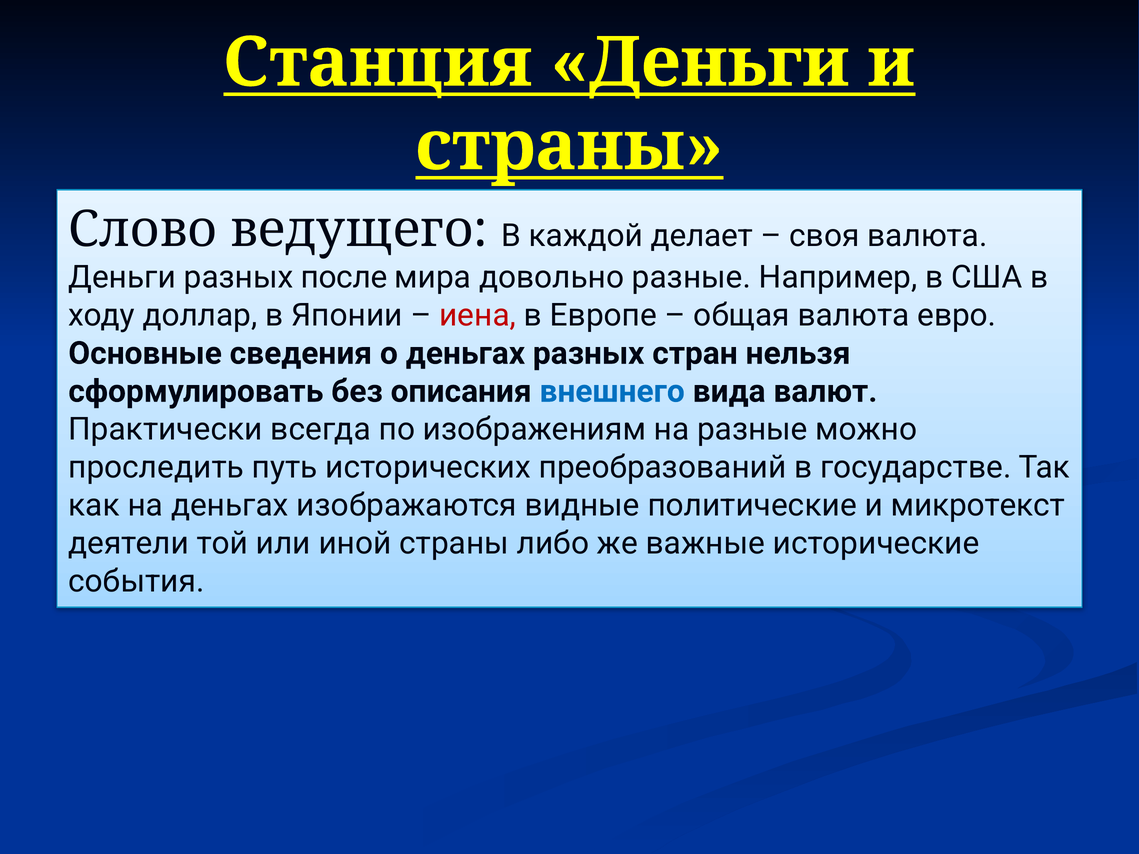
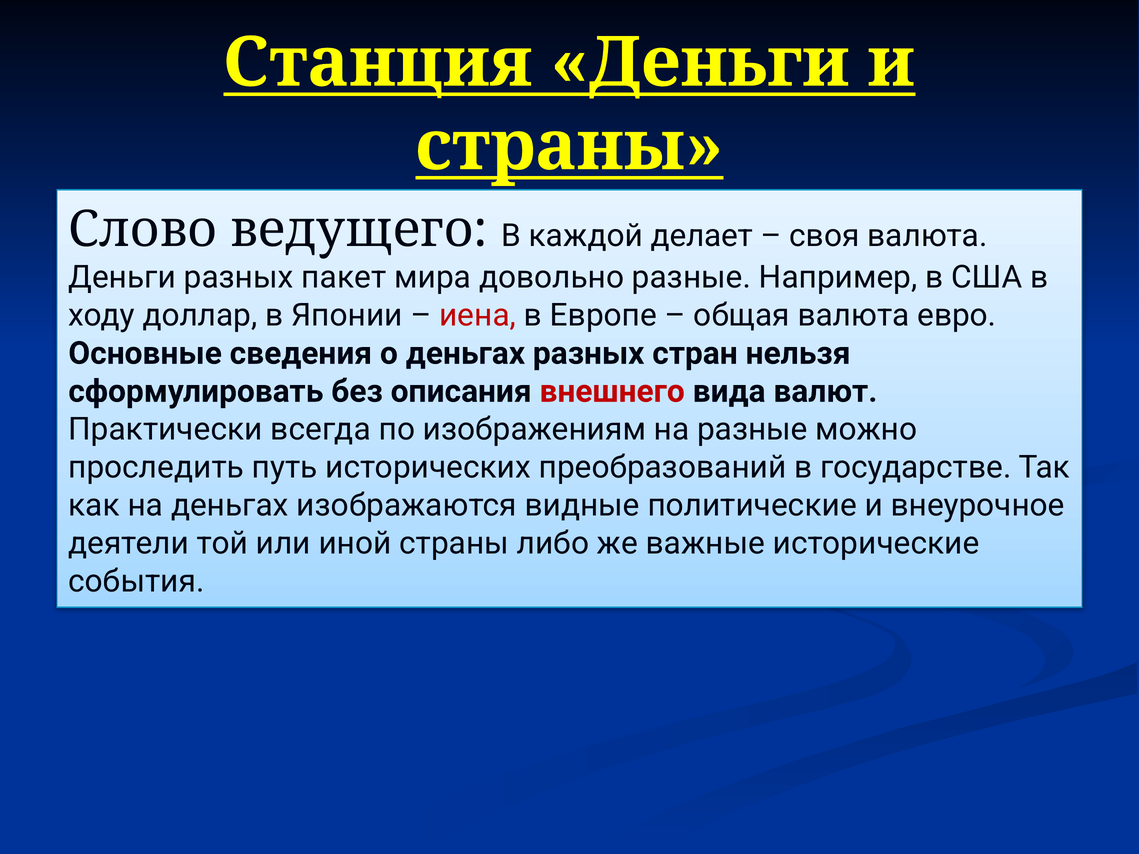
после: после -> пакет
внешнего colour: blue -> red
микротекст: микротекст -> внеурочное
